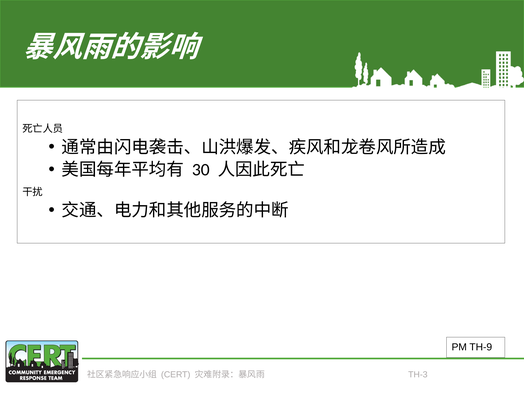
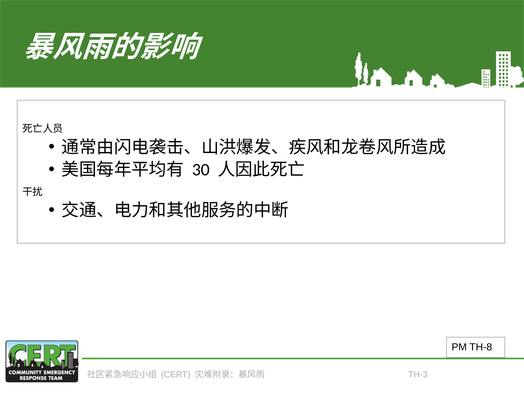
TH-9: TH-9 -> TH-8
